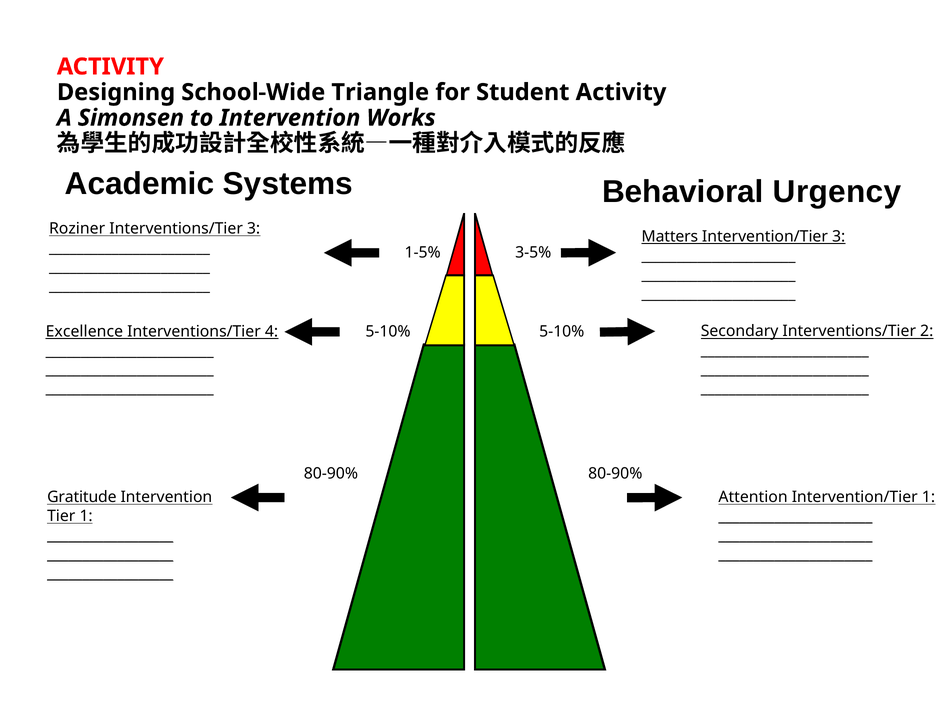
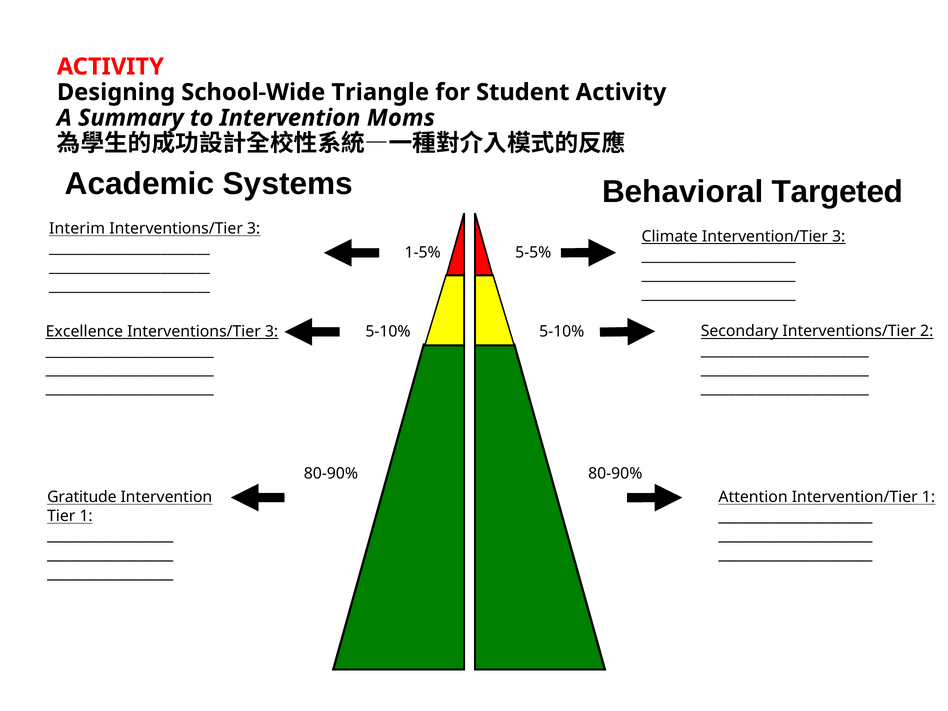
Simonsen: Simonsen -> Summary
Works: Works -> Moms
Urgency: Urgency -> Targeted
Roziner: Roziner -> Interim
Matters: Matters -> Climate
3-5%: 3-5% -> 5-5%
4 at (272, 331): 4 -> 3
